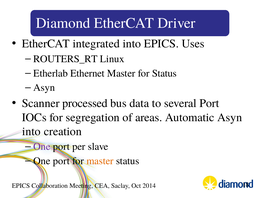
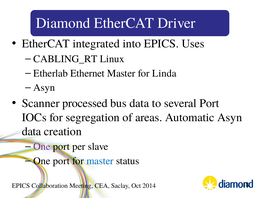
ROUTERS_RT: ROUTERS_RT -> CABLING_RT
for Status: Status -> Linda
into at (31, 131): into -> data
master at (100, 161) colour: orange -> blue
